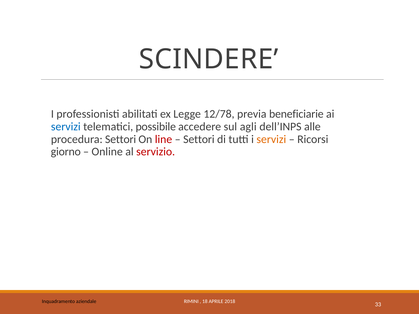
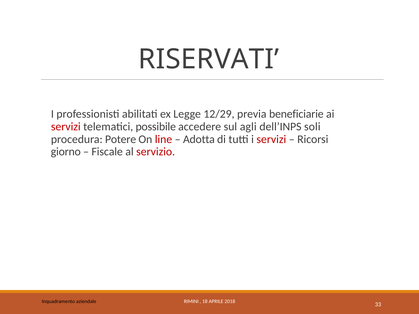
SCINDERE: SCINDERE -> RISERVATI
12/78: 12/78 -> 12/29
servizi at (66, 127) colour: blue -> red
alle: alle -> soli
procedura Settori: Settori -> Potere
Settori at (199, 139): Settori -> Adotta
servizi at (271, 139) colour: orange -> red
Online: Online -> Fiscale
